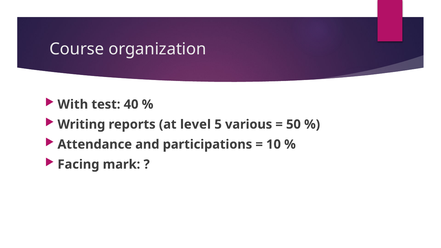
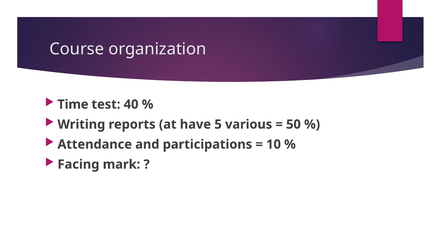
With: With -> Time
level: level -> have
